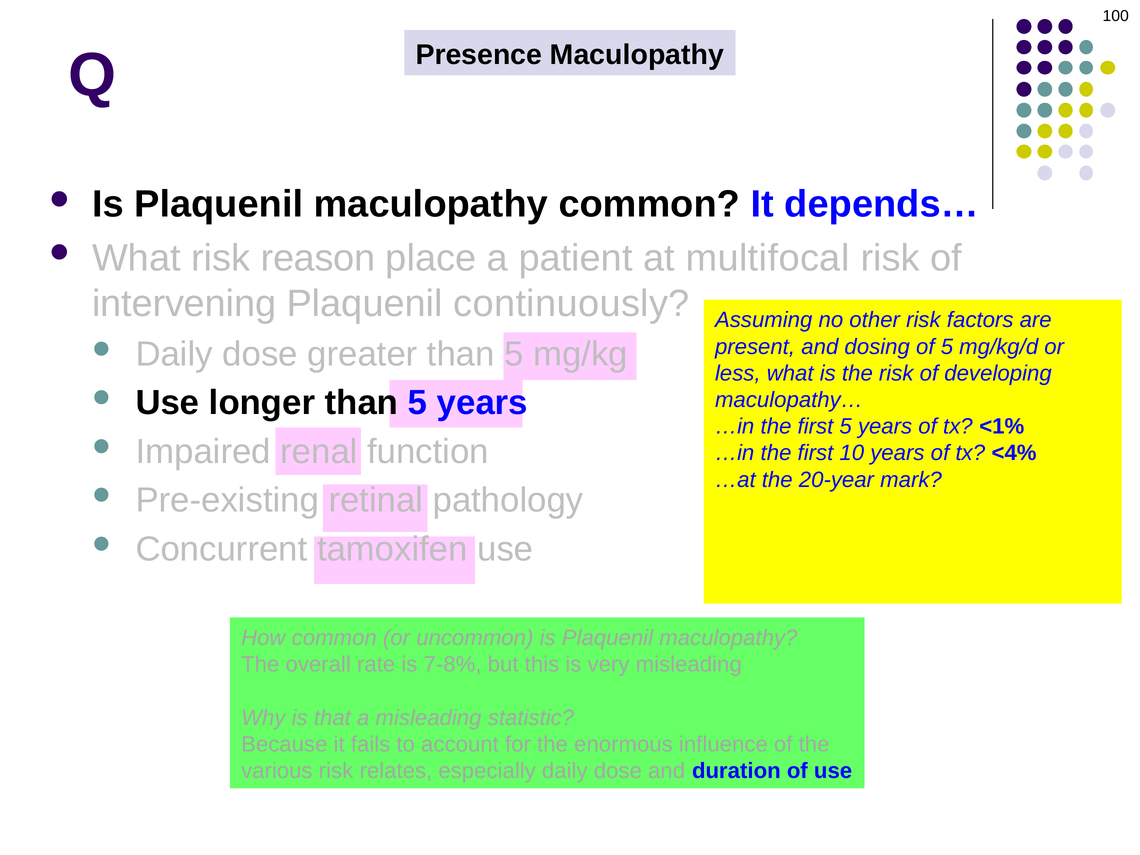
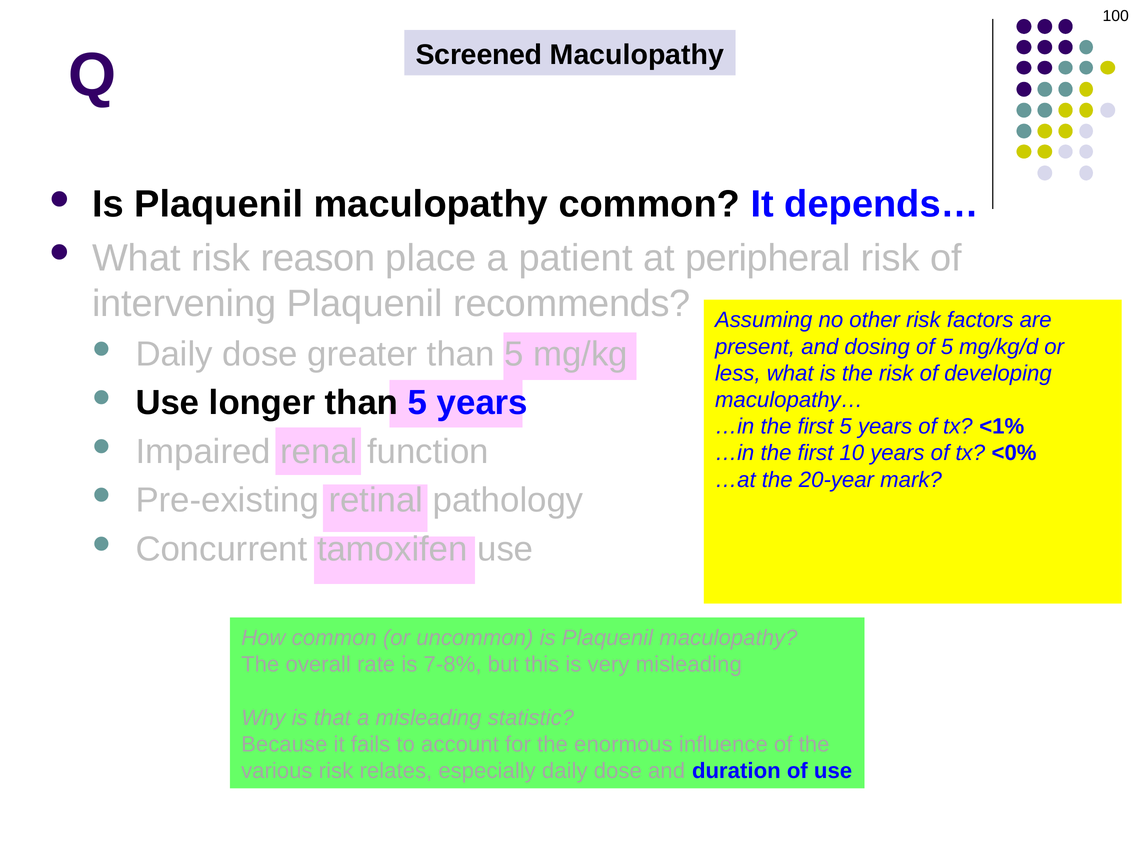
Presence: Presence -> Screened
multifocal: multifocal -> peripheral
continuously: continuously -> recommends
<4%: <4% -> <0%
